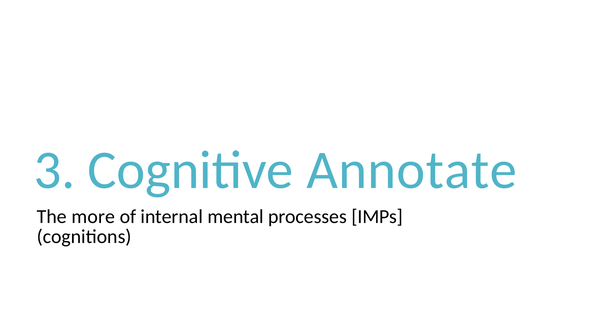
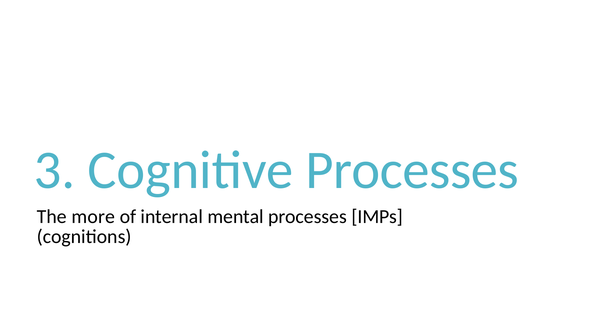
Cognitive Annotate: Annotate -> Processes
